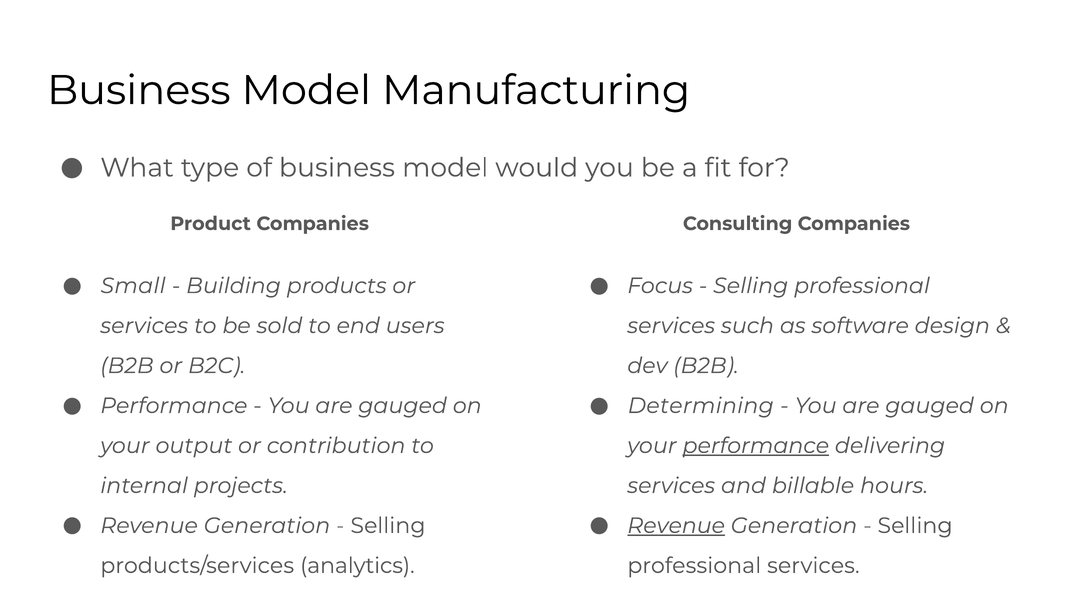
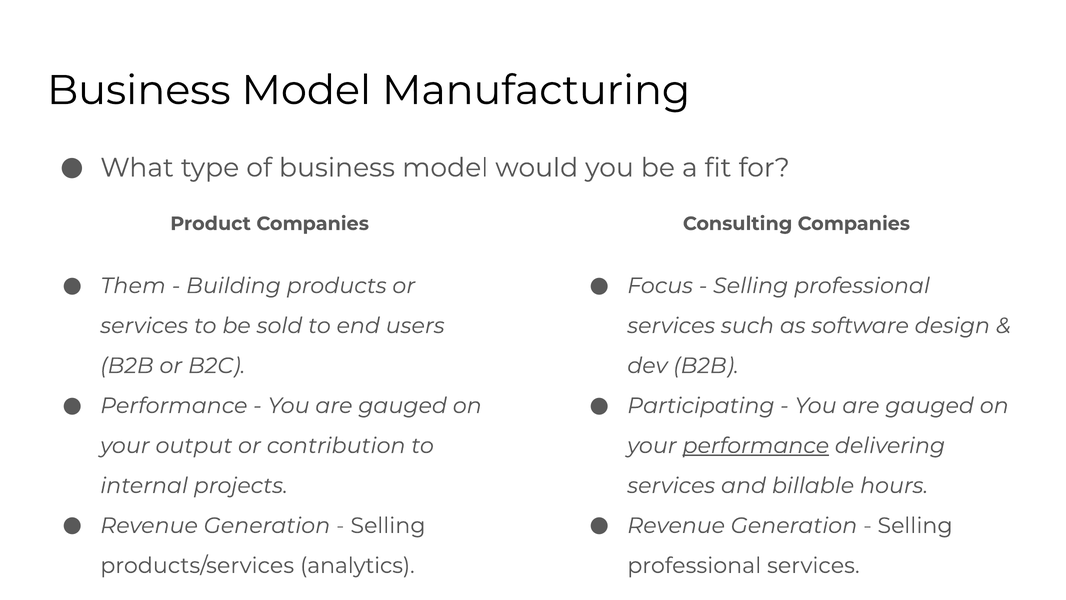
Small: Small -> Them
Determining: Determining -> Participating
Revenue at (676, 525) underline: present -> none
